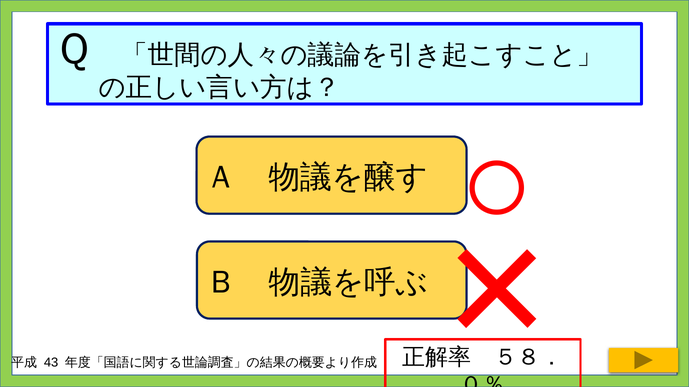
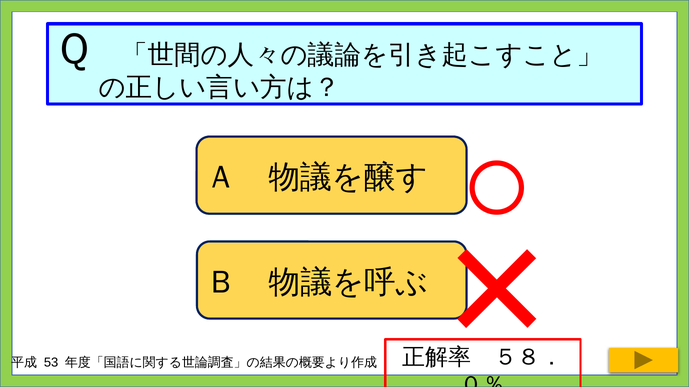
43: 43 -> 53
